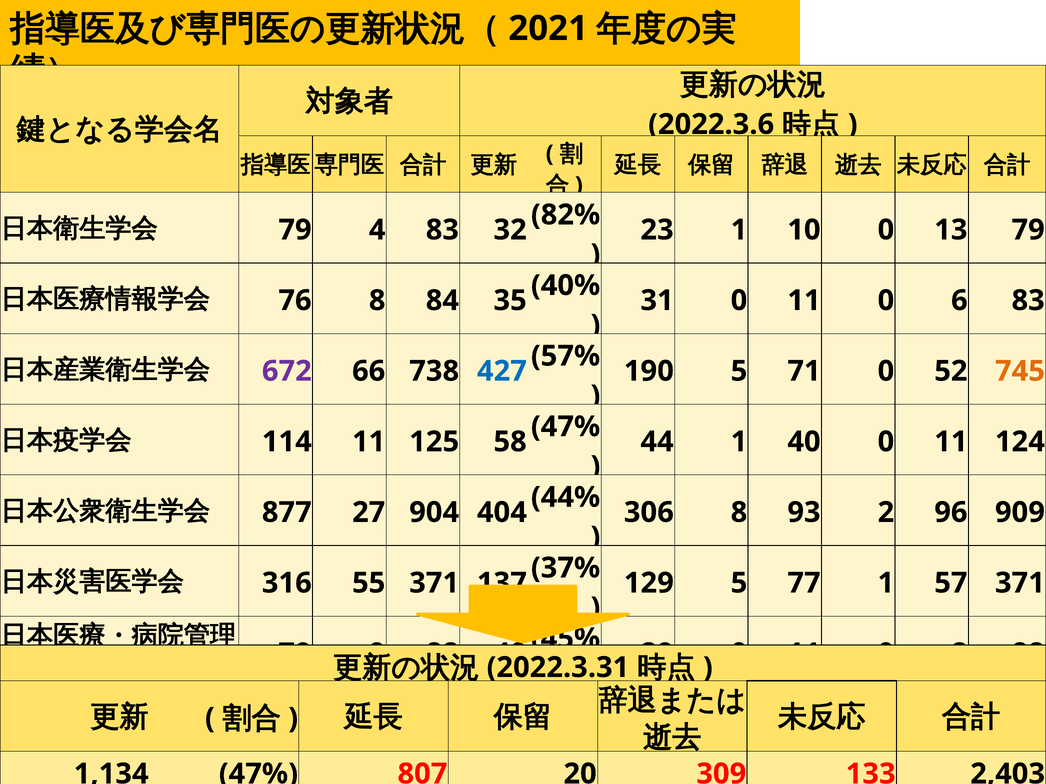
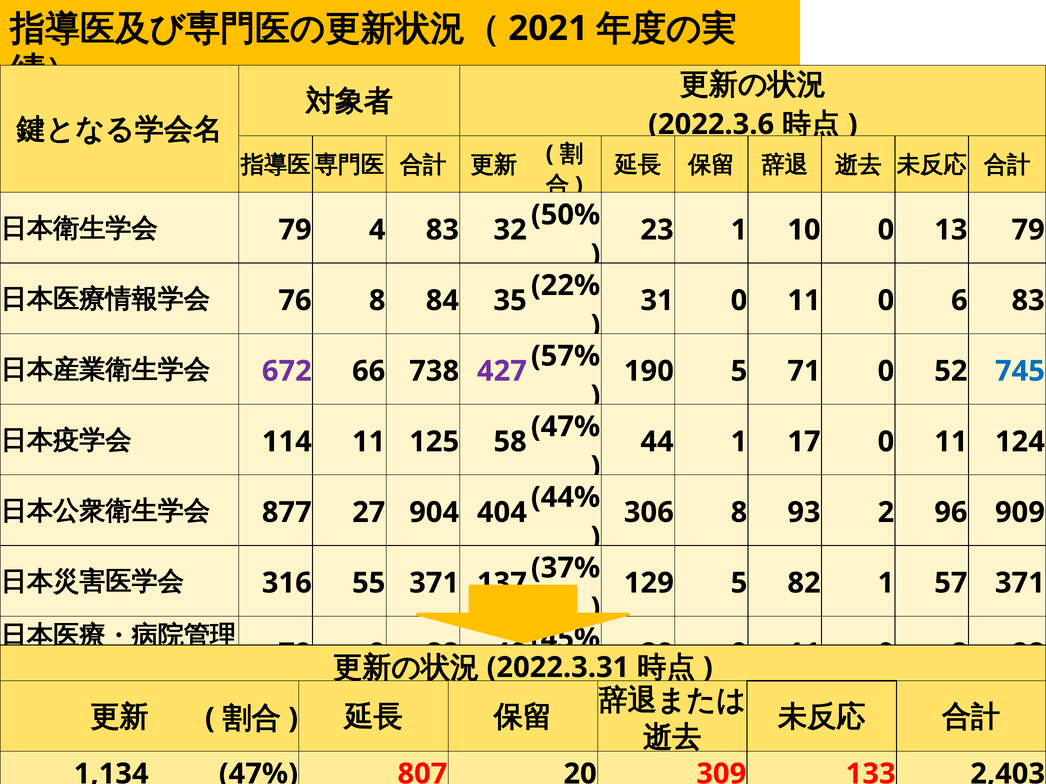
82%: 82% -> 50%
40%: 40% -> 22%
427 colour: blue -> purple
745 colour: orange -> blue
1 40: 40 -> 17
77: 77 -> 82
